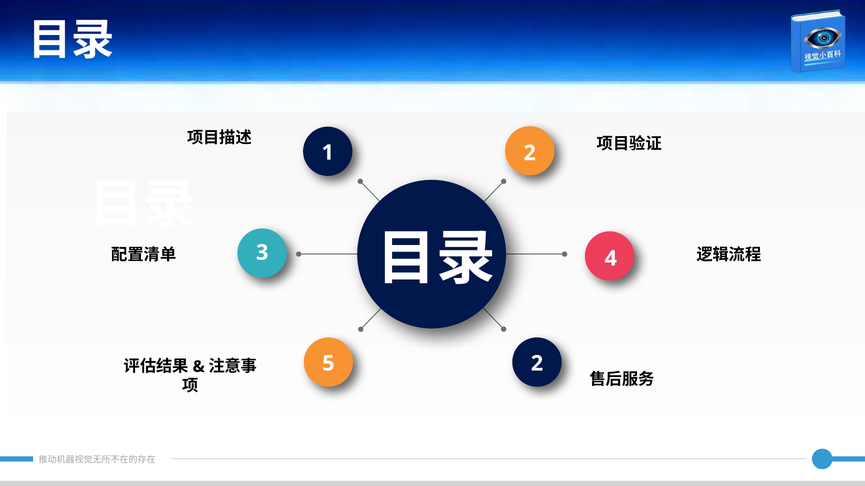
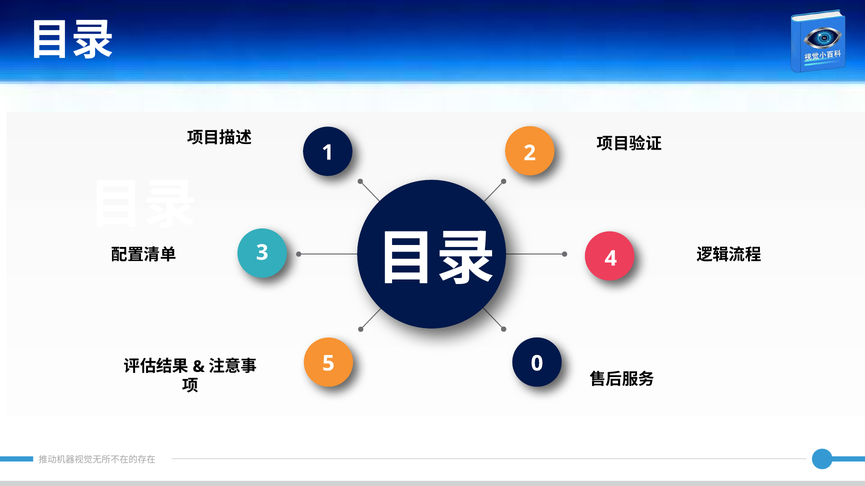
5 2: 2 -> 0
